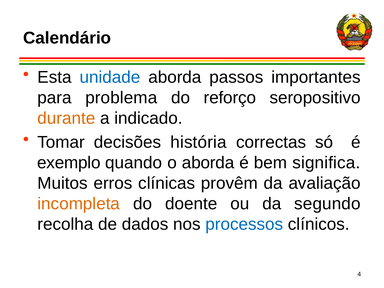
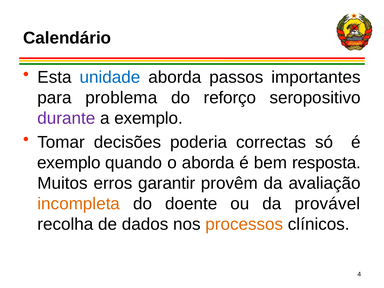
durante colour: orange -> purple
a indicado: indicado -> exemplo
história: história -> poderia
significa: significa -> resposta
clínicas: clínicas -> garantir
segundo: segundo -> provável
processos colour: blue -> orange
